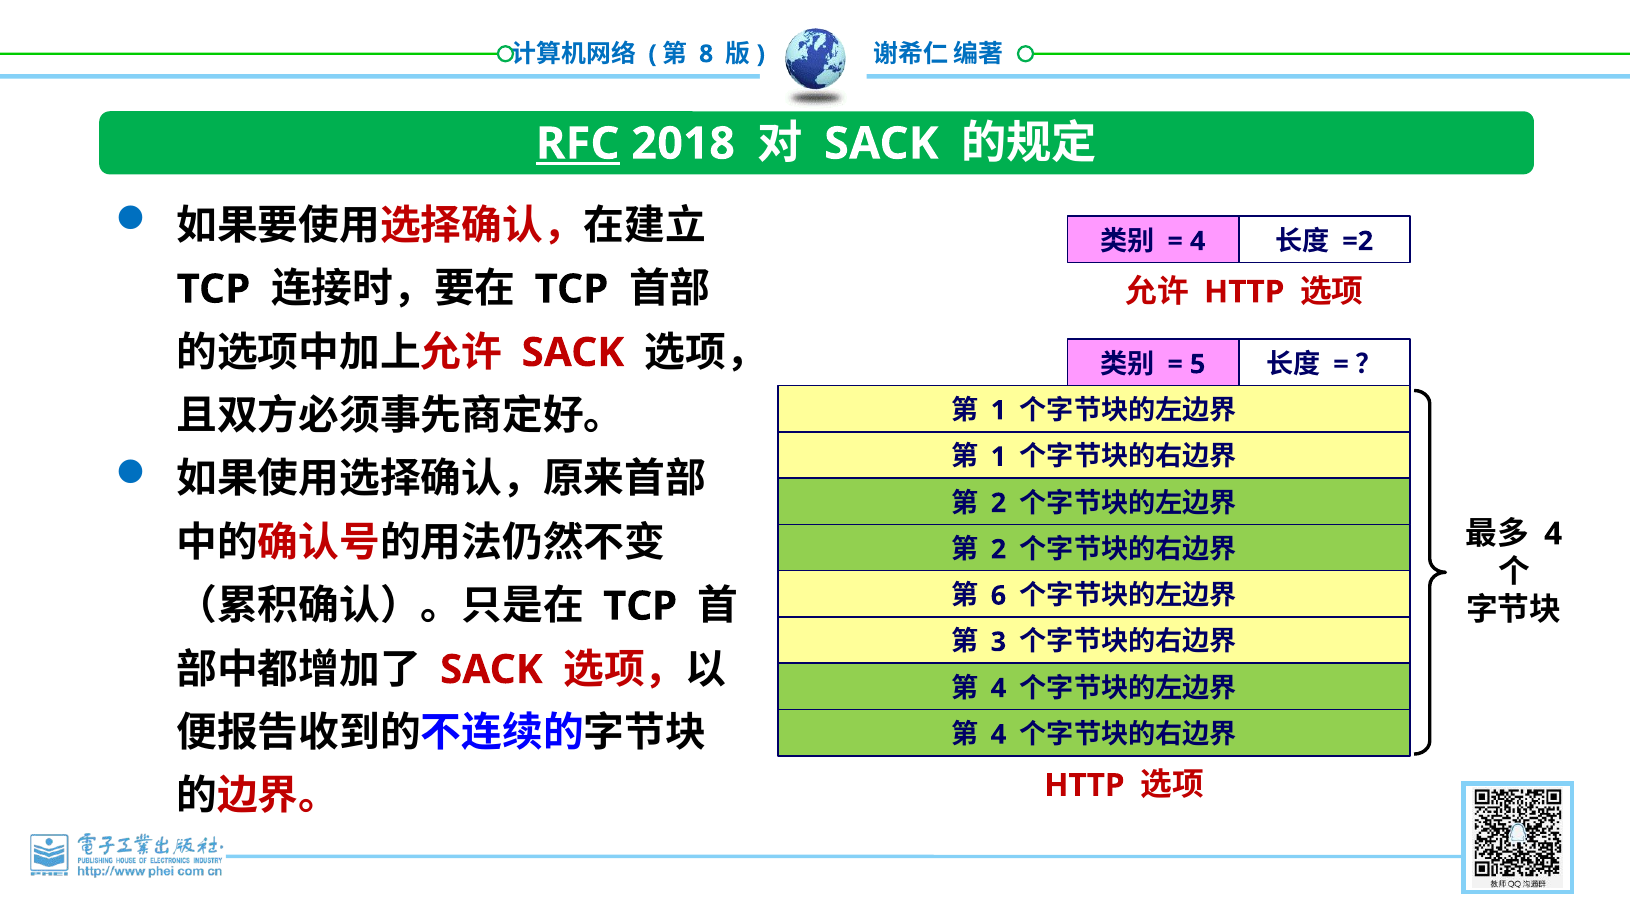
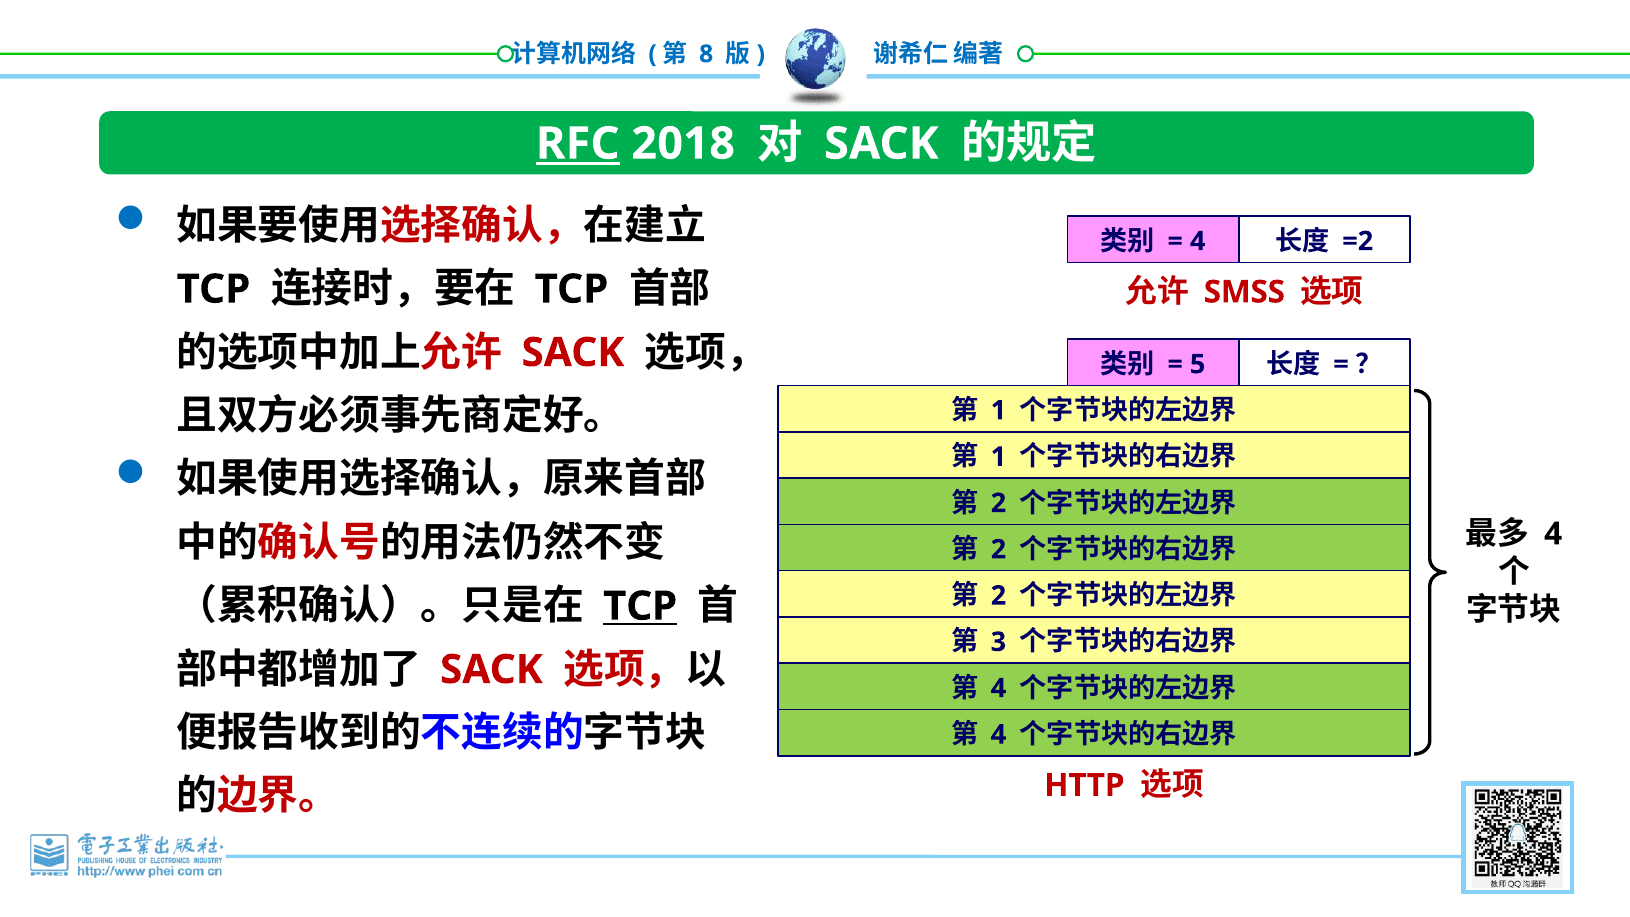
HTTP at (1244, 292): HTTP -> SMSS
6 at (998, 596): 6 -> 2
TCP at (640, 606) underline: none -> present
